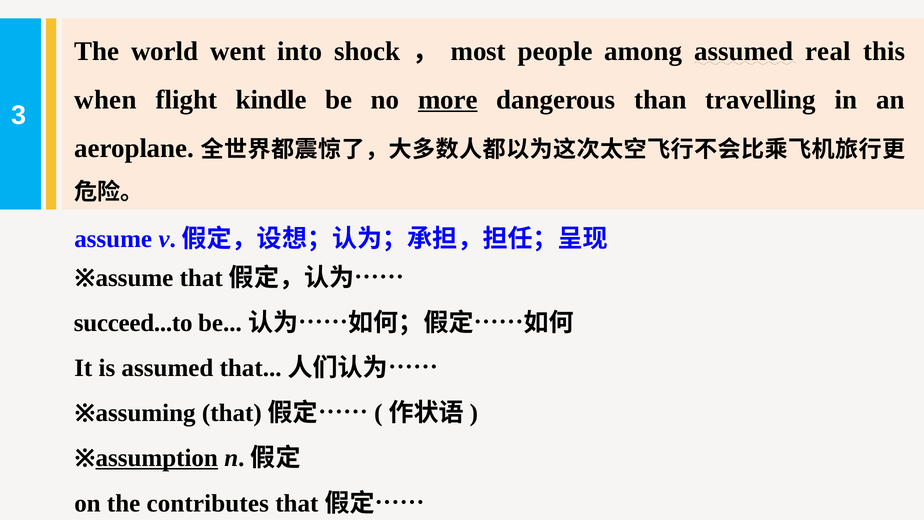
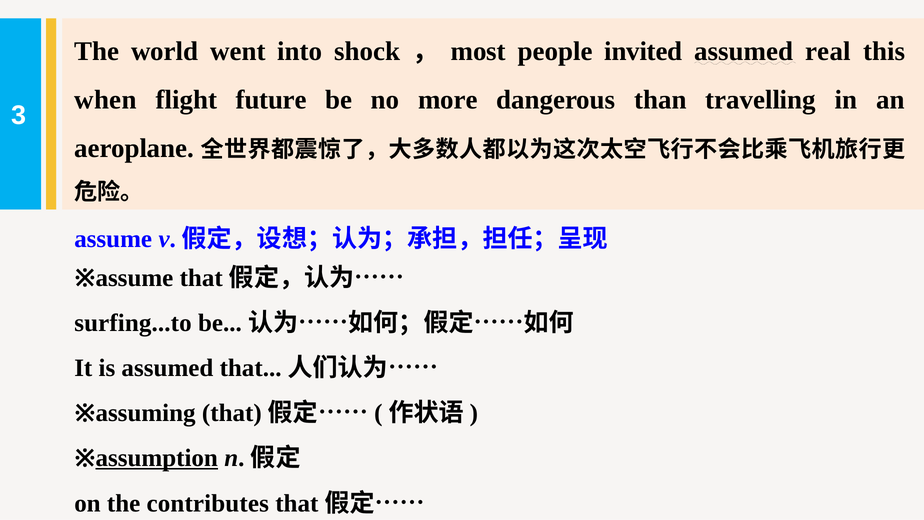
among: among -> invited
kindle: kindle -> future
more underline: present -> none
succeed...to: succeed...to -> surfing...to
